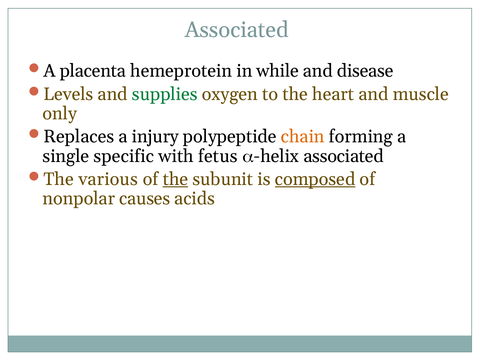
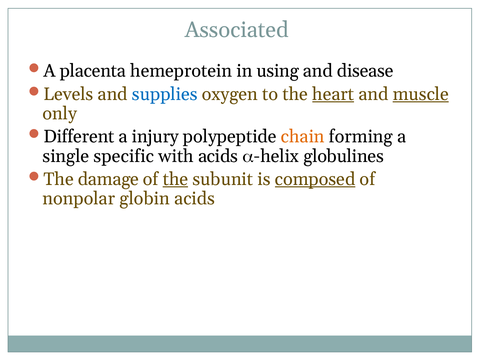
while: while -> using
supplies colour: green -> blue
heart underline: none -> present
muscle underline: none -> present
Replaces: Replaces -> Different
with fetus: fetus -> acids
associated at (344, 156): associated -> globulines
various: various -> damage
causes: causes -> globin
